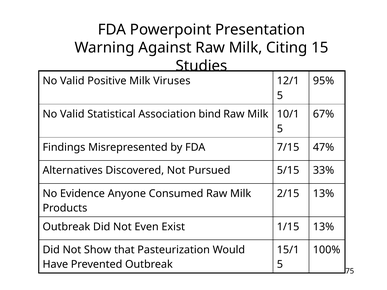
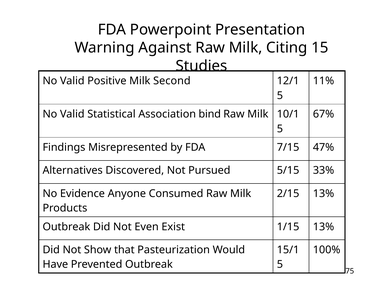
Viruses: Viruses -> Second
95%: 95% -> 11%
